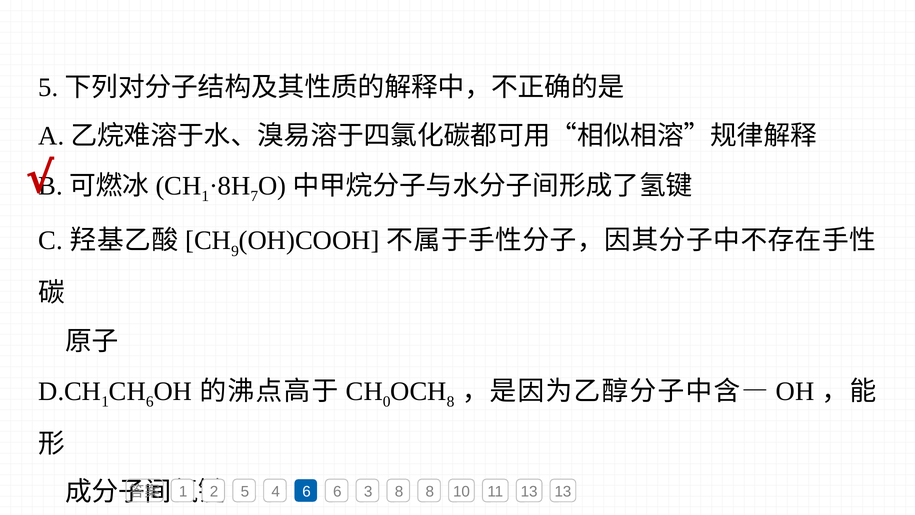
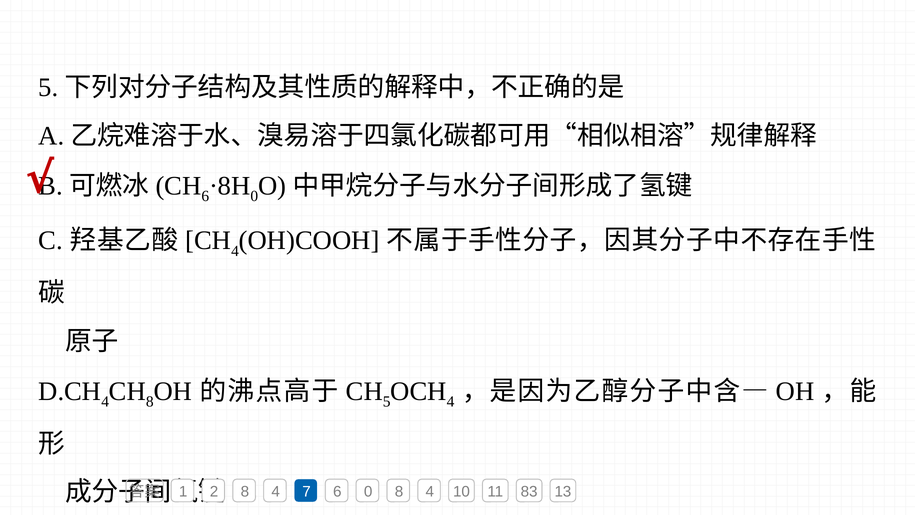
1 at (205, 196): 1 -> 6
7 at (254, 196): 7 -> 0
9 at (235, 251): 9 -> 4
1 at (105, 402): 1 -> 4
6 at (150, 402): 6 -> 8
0 at (387, 402): 0 -> 5
8 at (451, 402): 8 -> 4
5 at (245, 491): 5 -> 8
4 6: 6 -> 7
6 3: 3 -> 0
8 at (430, 491): 8 -> 4
11 13: 13 -> 83
